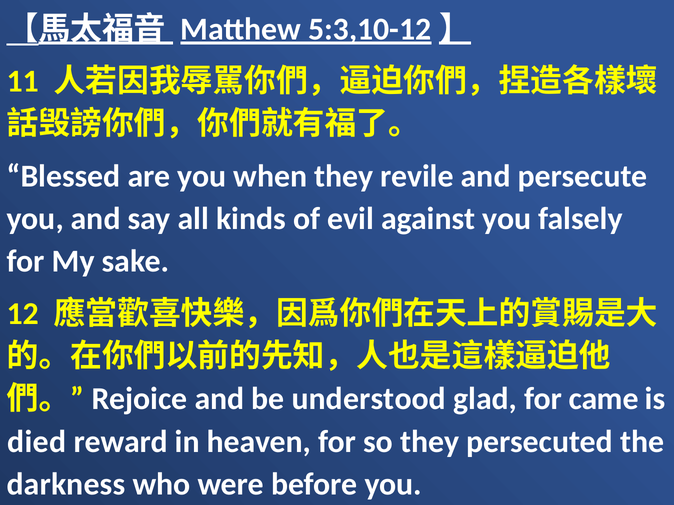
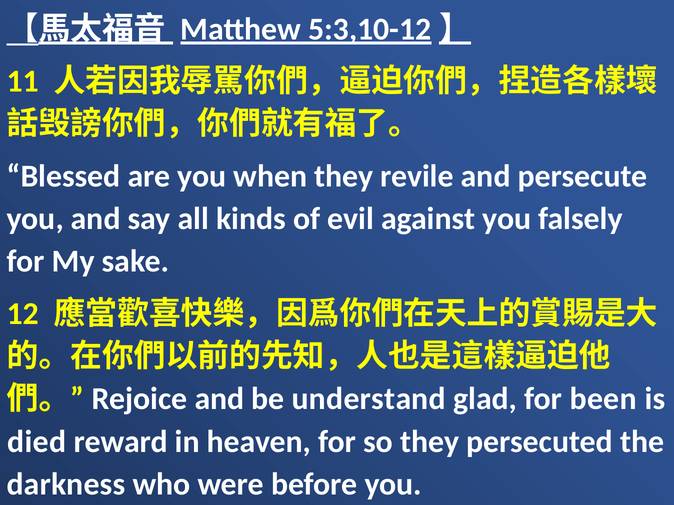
understood: understood -> understand
came: came -> been
